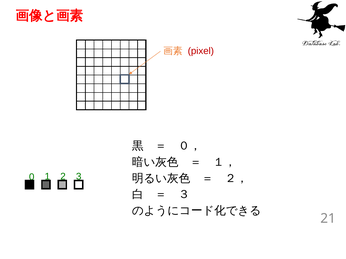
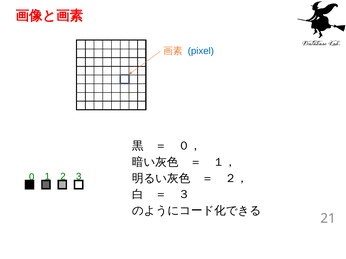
pixel colour: red -> blue
